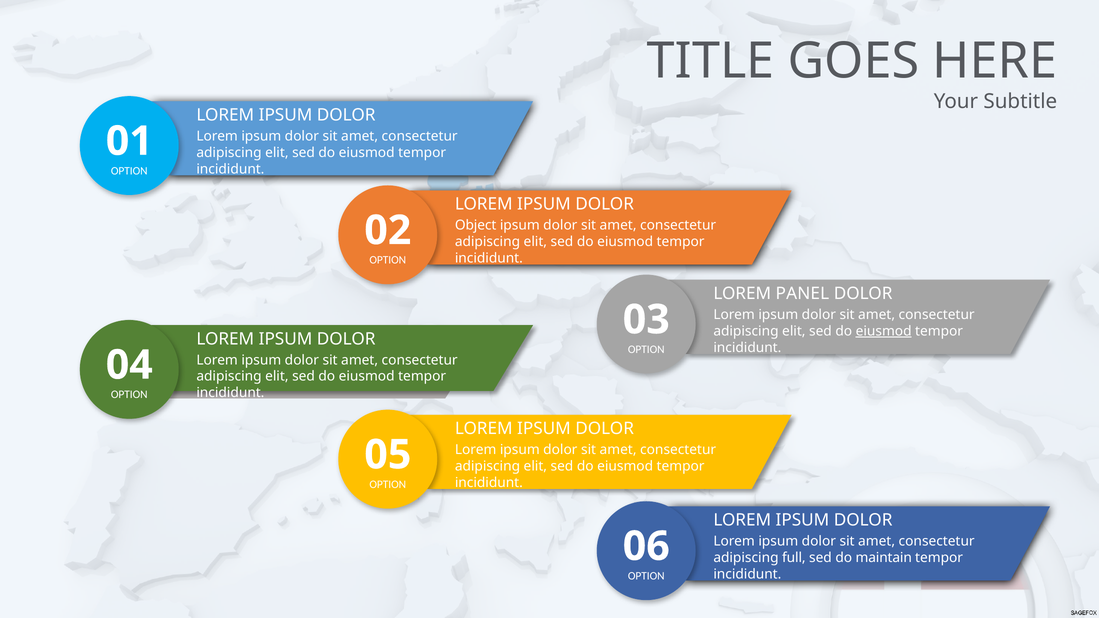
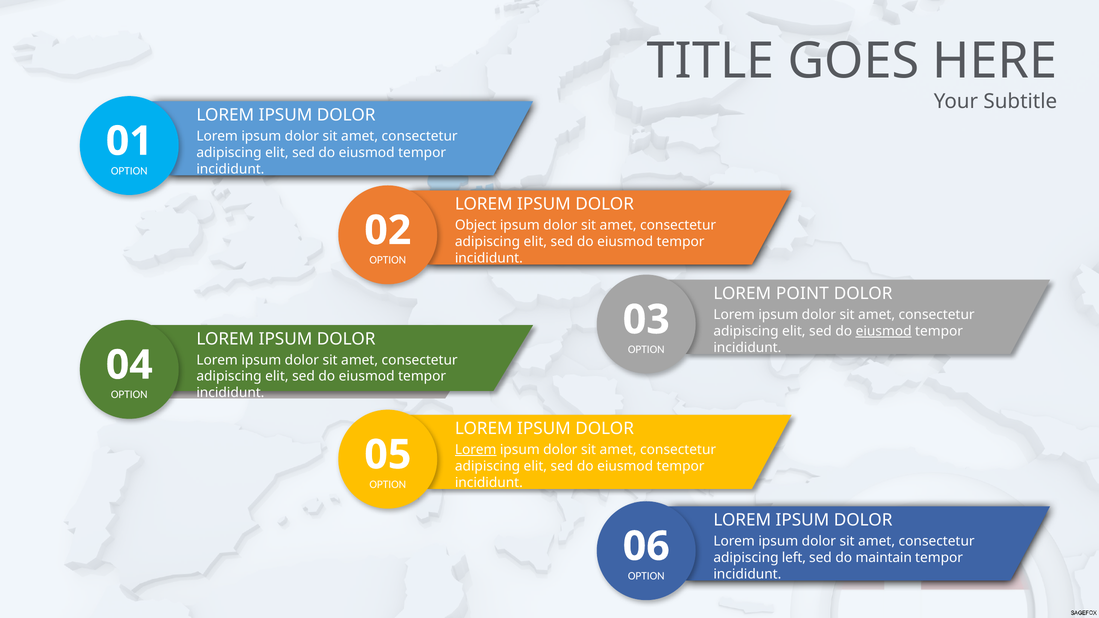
PANEL: PANEL -> POINT
Lorem at (476, 450) underline: none -> present
full: full -> left
